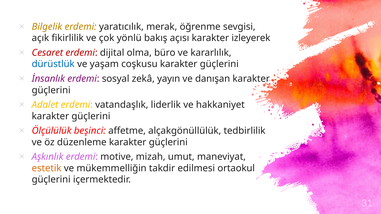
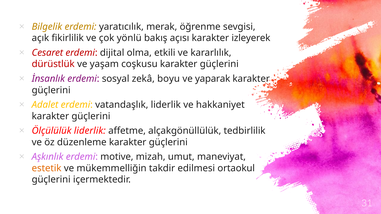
büro: büro -> etkili
dürüstlük colour: blue -> red
yayın: yayın -> boyu
danışan: danışan -> yaparak
Ölçülülük beşinci: beşinci -> liderlik
